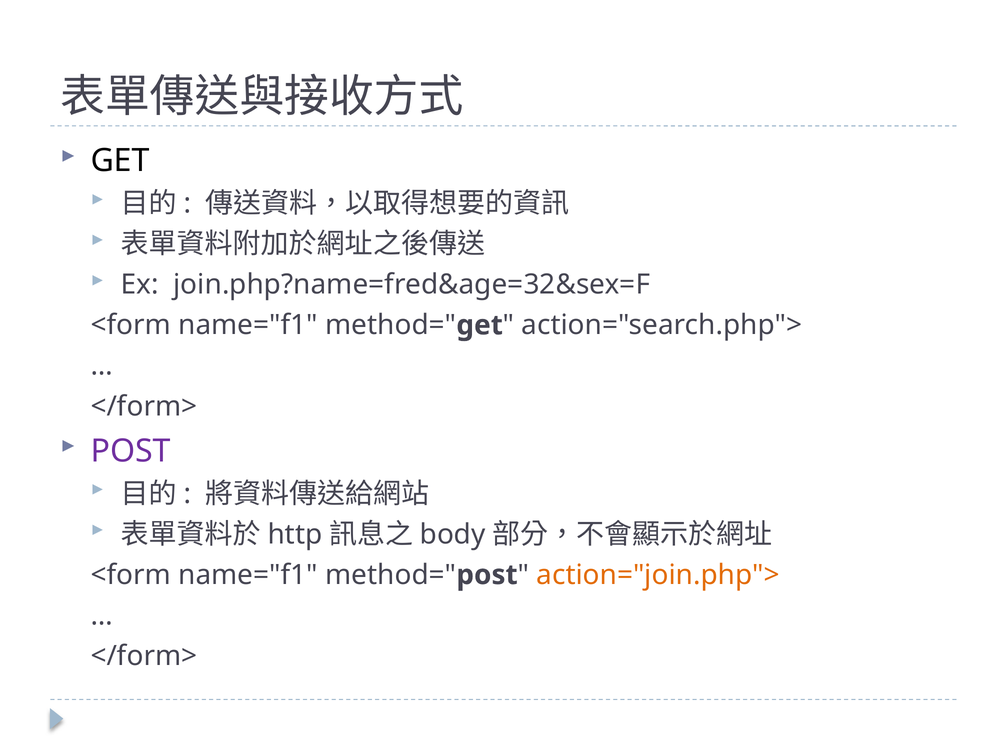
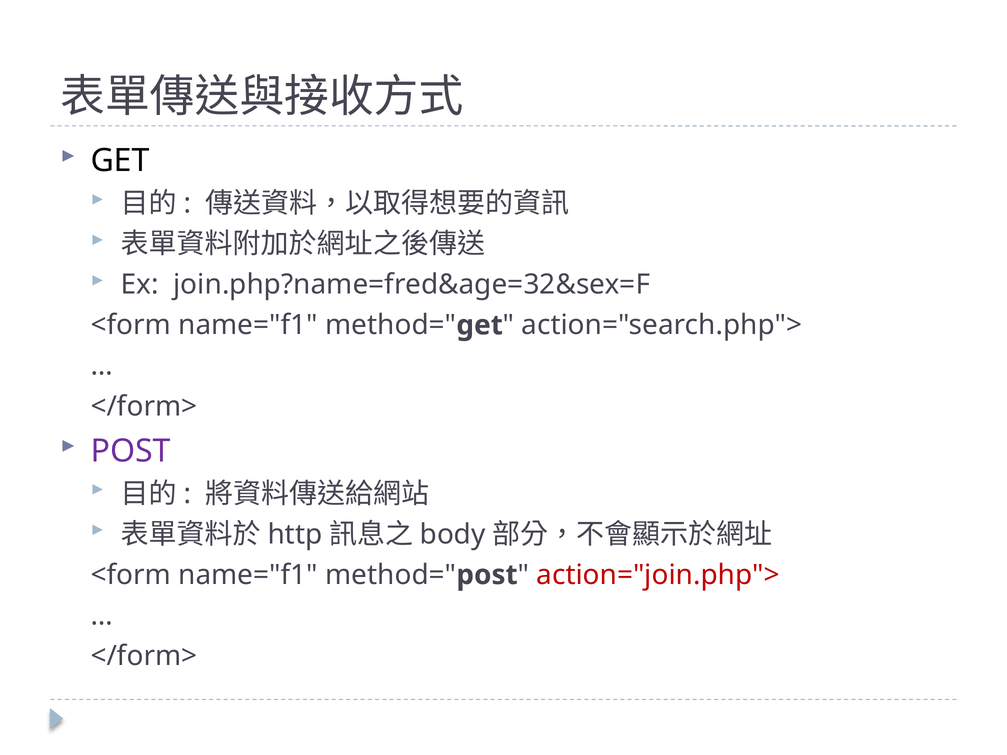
action="join.php"> colour: orange -> red
